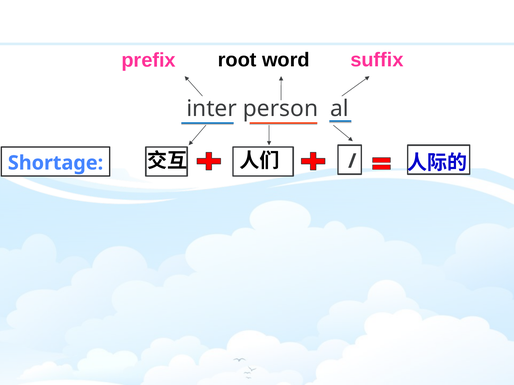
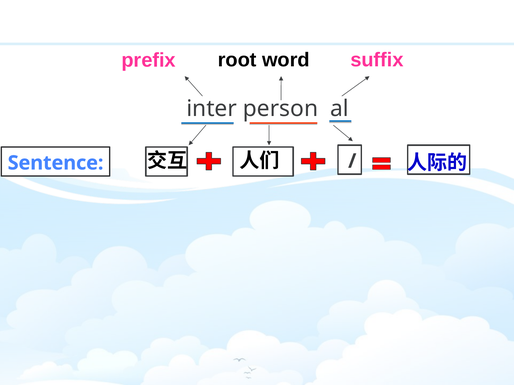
Shortage: Shortage -> Sentence
